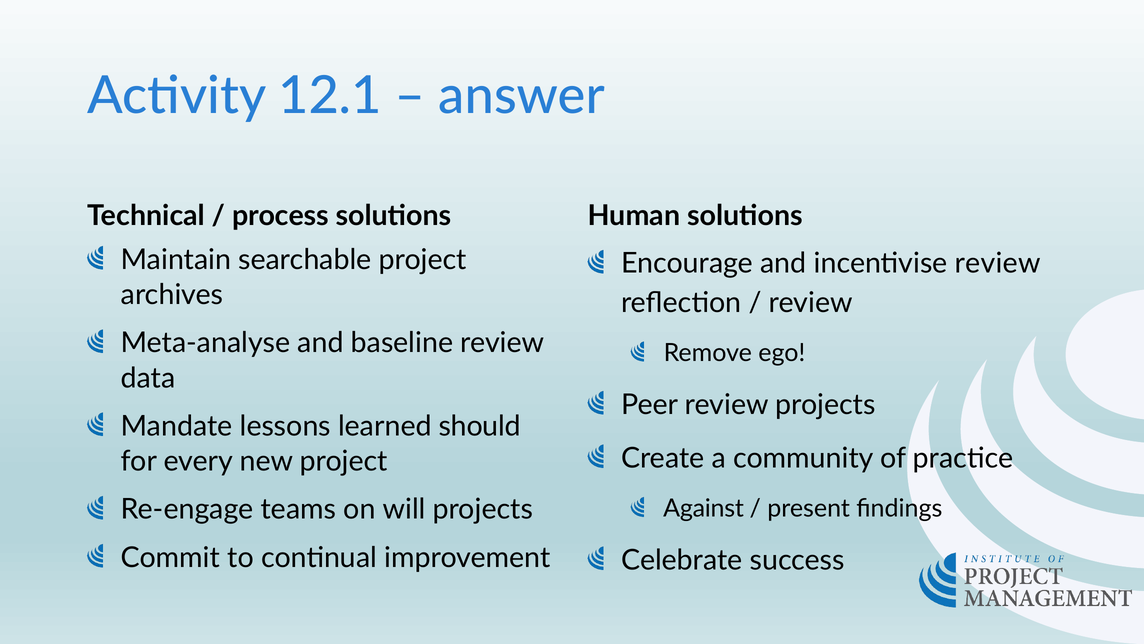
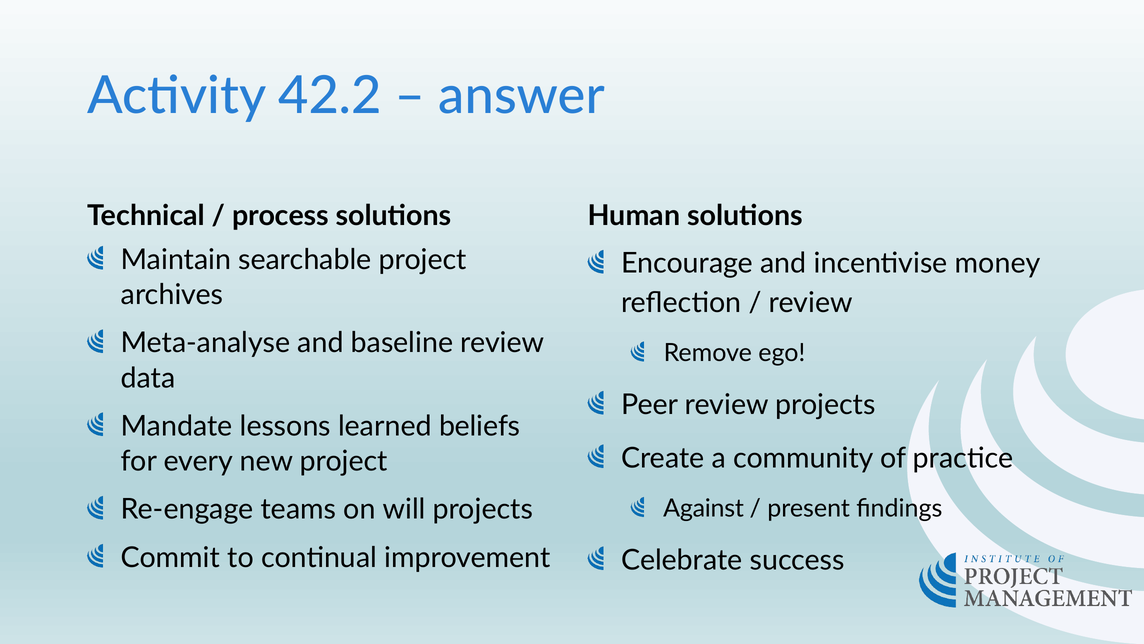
12.1: 12.1 -> 42.2
incentivise review: review -> money
should: should -> beliefs
